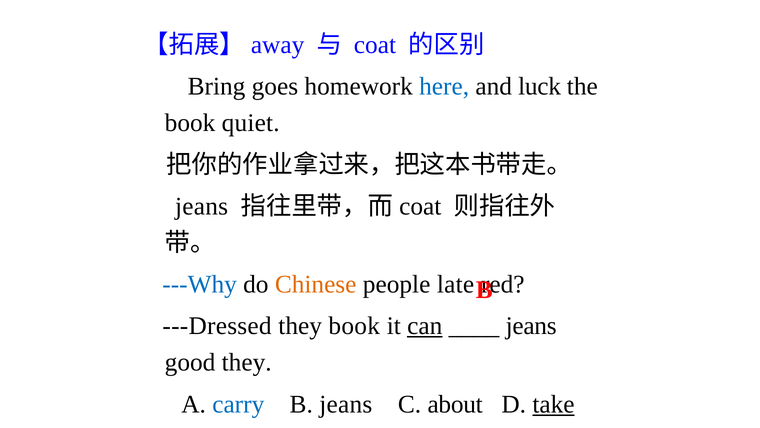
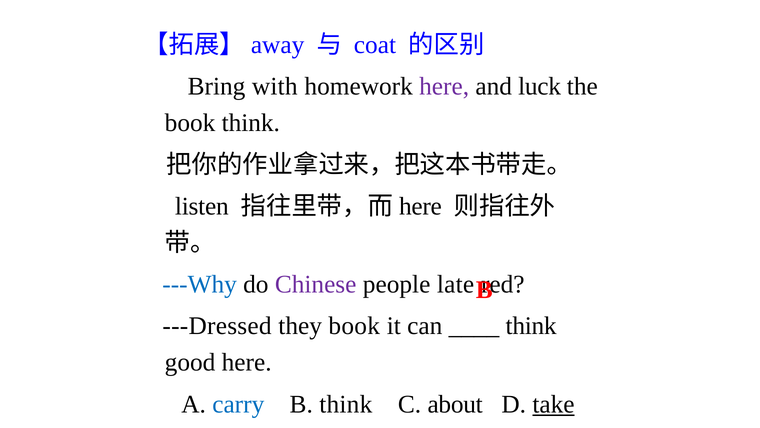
goes: goes -> with
here at (444, 86) colour: blue -> purple
book quiet: quiet -> think
jeans at (202, 206): jeans -> listen
coat at (420, 206): coat -> here
Chinese colour: orange -> purple
can underline: present -> none
jeans at (531, 326): jeans -> think
good they: they -> here
B jeans: jeans -> think
